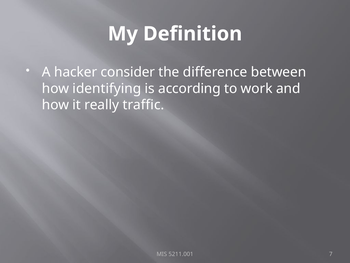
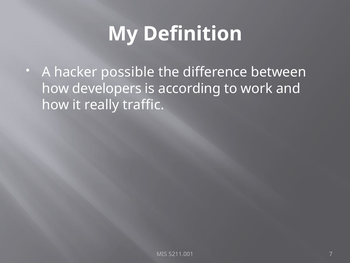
consider: consider -> possible
identifying: identifying -> developers
